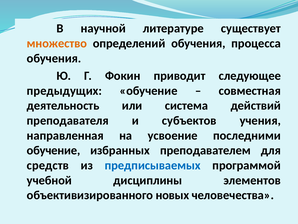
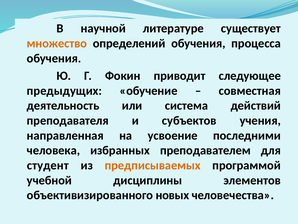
обучение at (53, 150): обучение -> человека
средств: средств -> студент
предписываемых colour: blue -> orange
